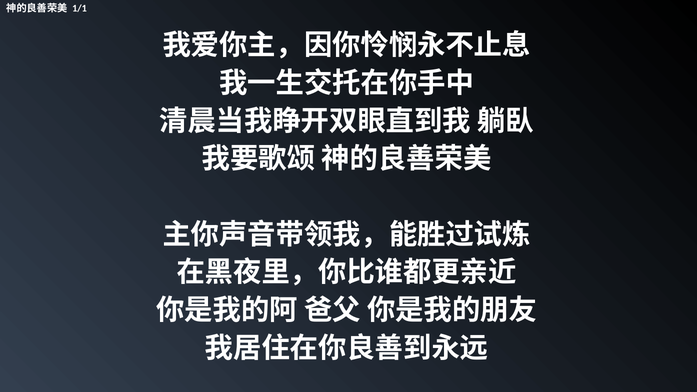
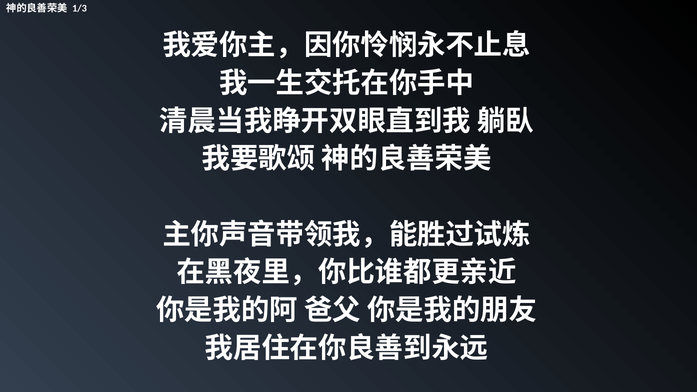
1/1: 1/1 -> 1/3
